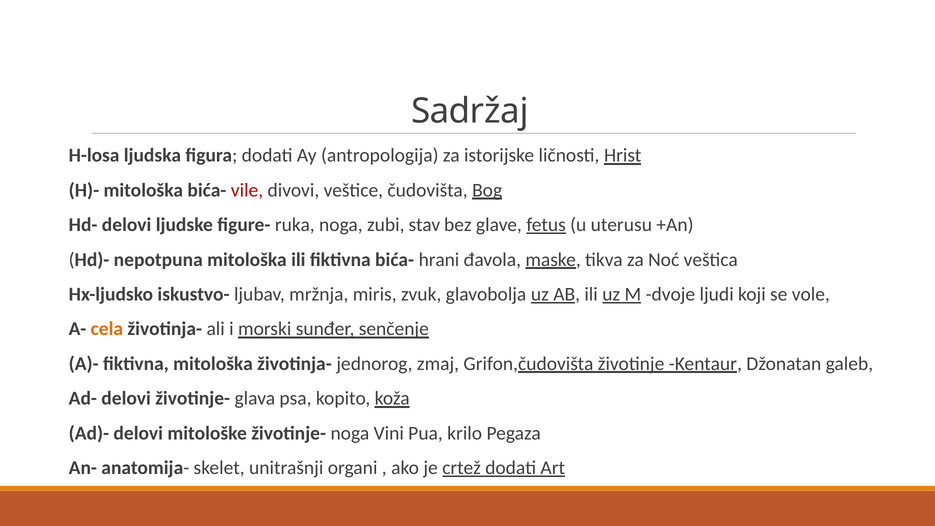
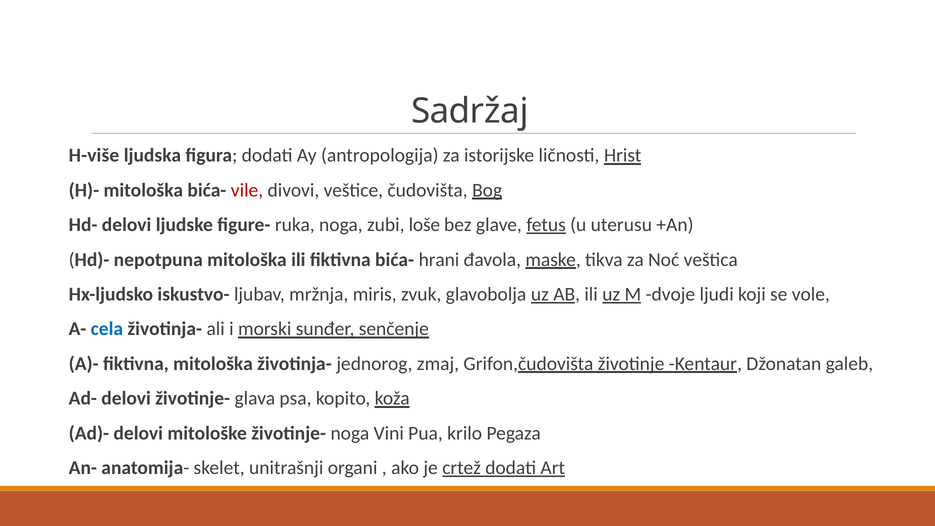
H-losa: H-losa -> H-više
stav: stav -> loše
cela colour: orange -> blue
